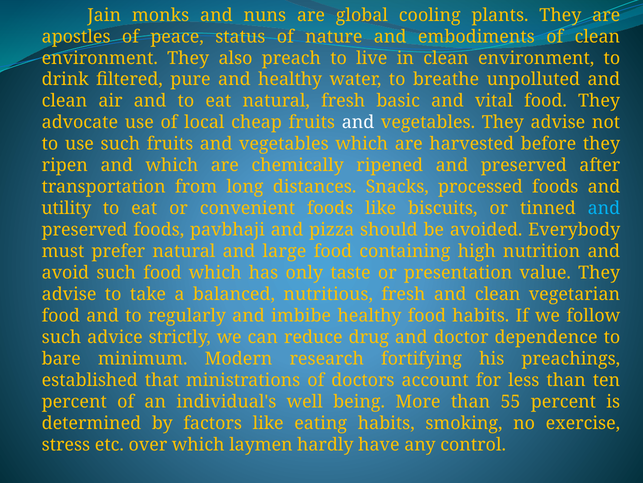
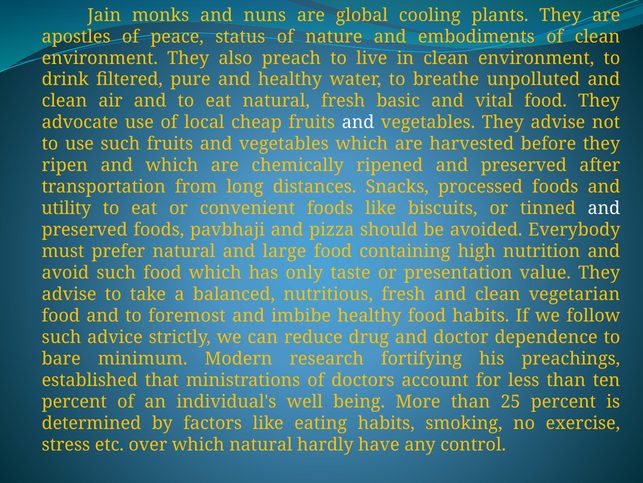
and at (604, 208) colour: light blue -> white
regularly: regularly -> foremost
55: 55 -> 25
which laymen: laymen -> natural
